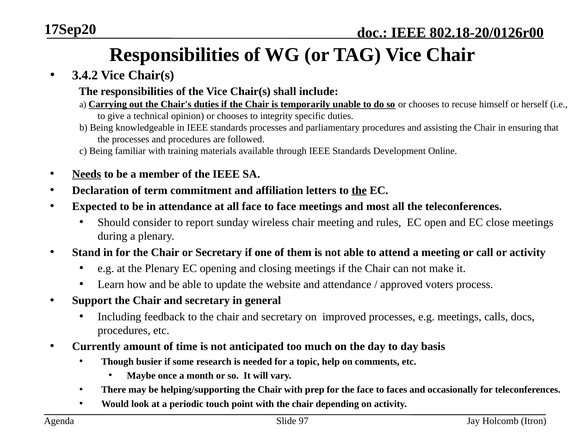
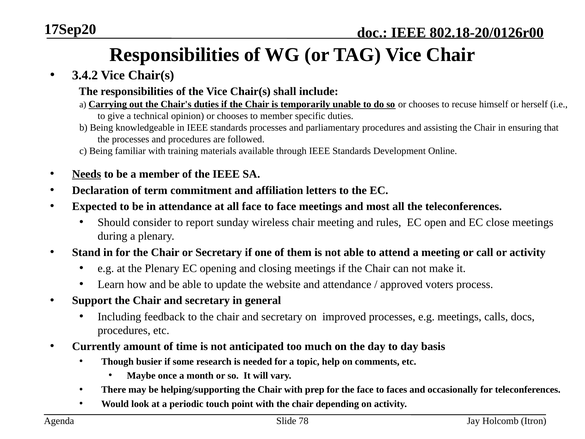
to integrity: integrity -> member
the at (359, 190) underline: present -> none
97: 97 -> 78
